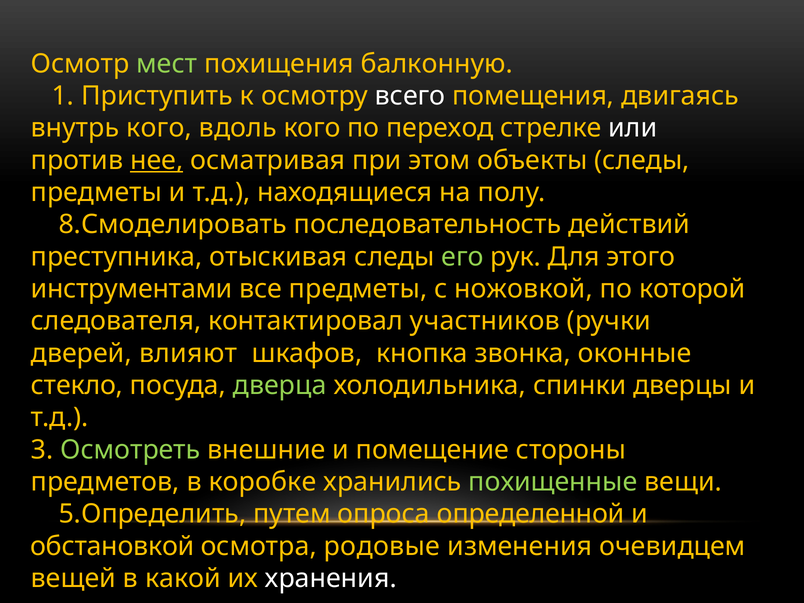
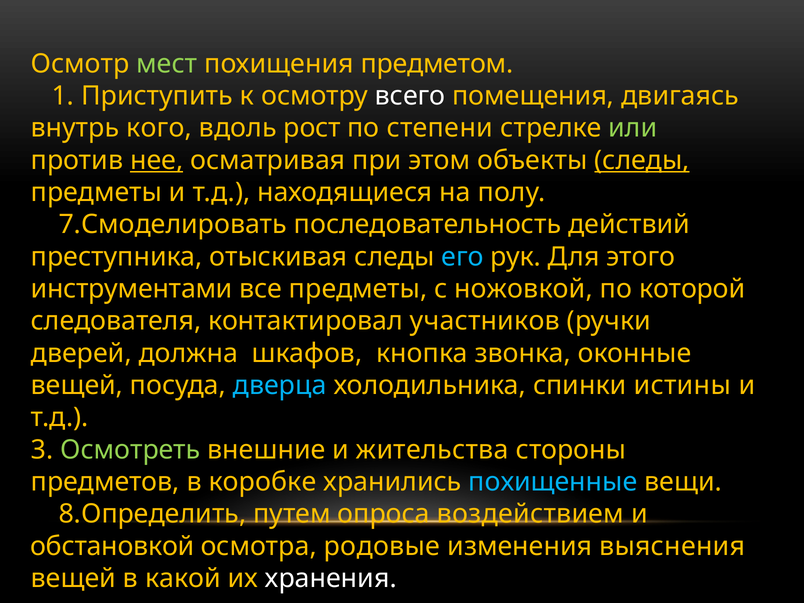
балконную: балконную -> предметом
вдоль кого: кого -> рост
переход: переход -> степени
или colour: white -> light green
следы at (642, 160) underline: none -> present
8.Смоделировать: 8.Смоделировать -> 7.Смоделировать
его colour: light green -> light blue
влияют: влияют -> должна
стекло at (77, 385): стекло -> вещей
дверца colour: light green -> light blue
дверцы: дверцы -> истины
помещение: помещение -> жительства
похищенные colour: light green -> light blue
5.Определить: 5.Определить -> 8.Определить
определенной: определенной -> воздействием
очевидцем: очевидцем -> выяснения
